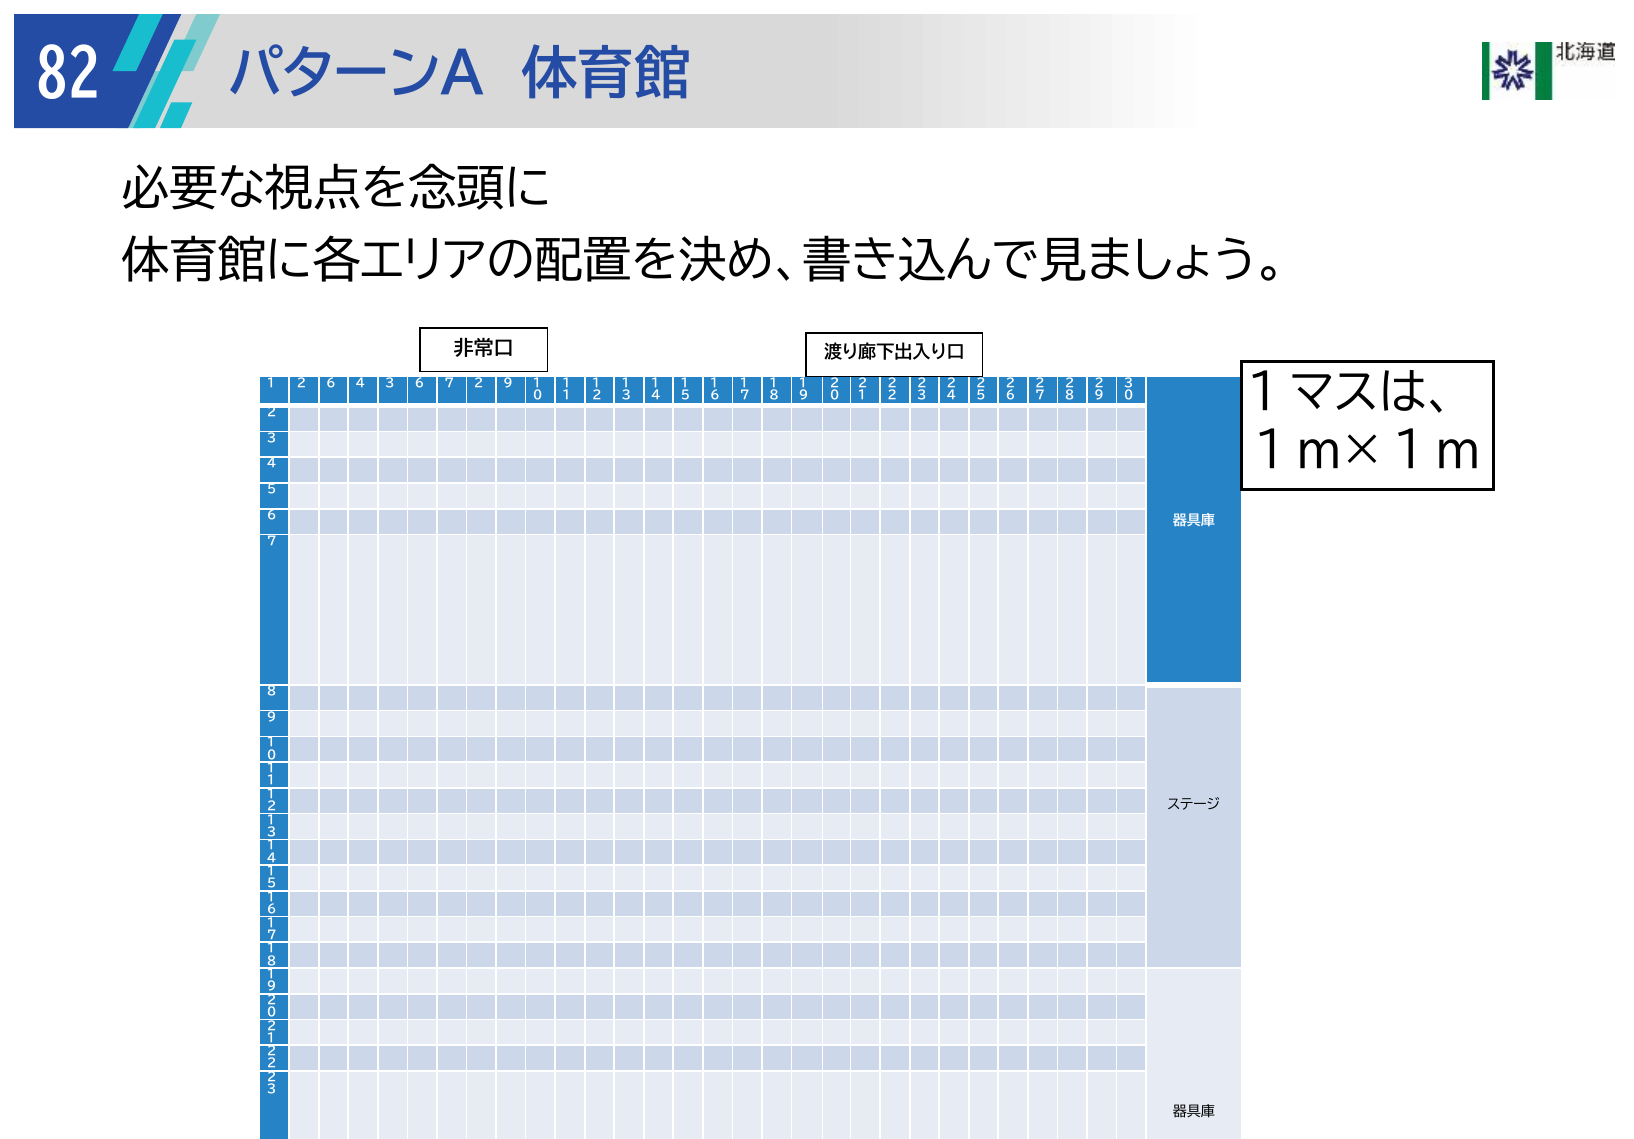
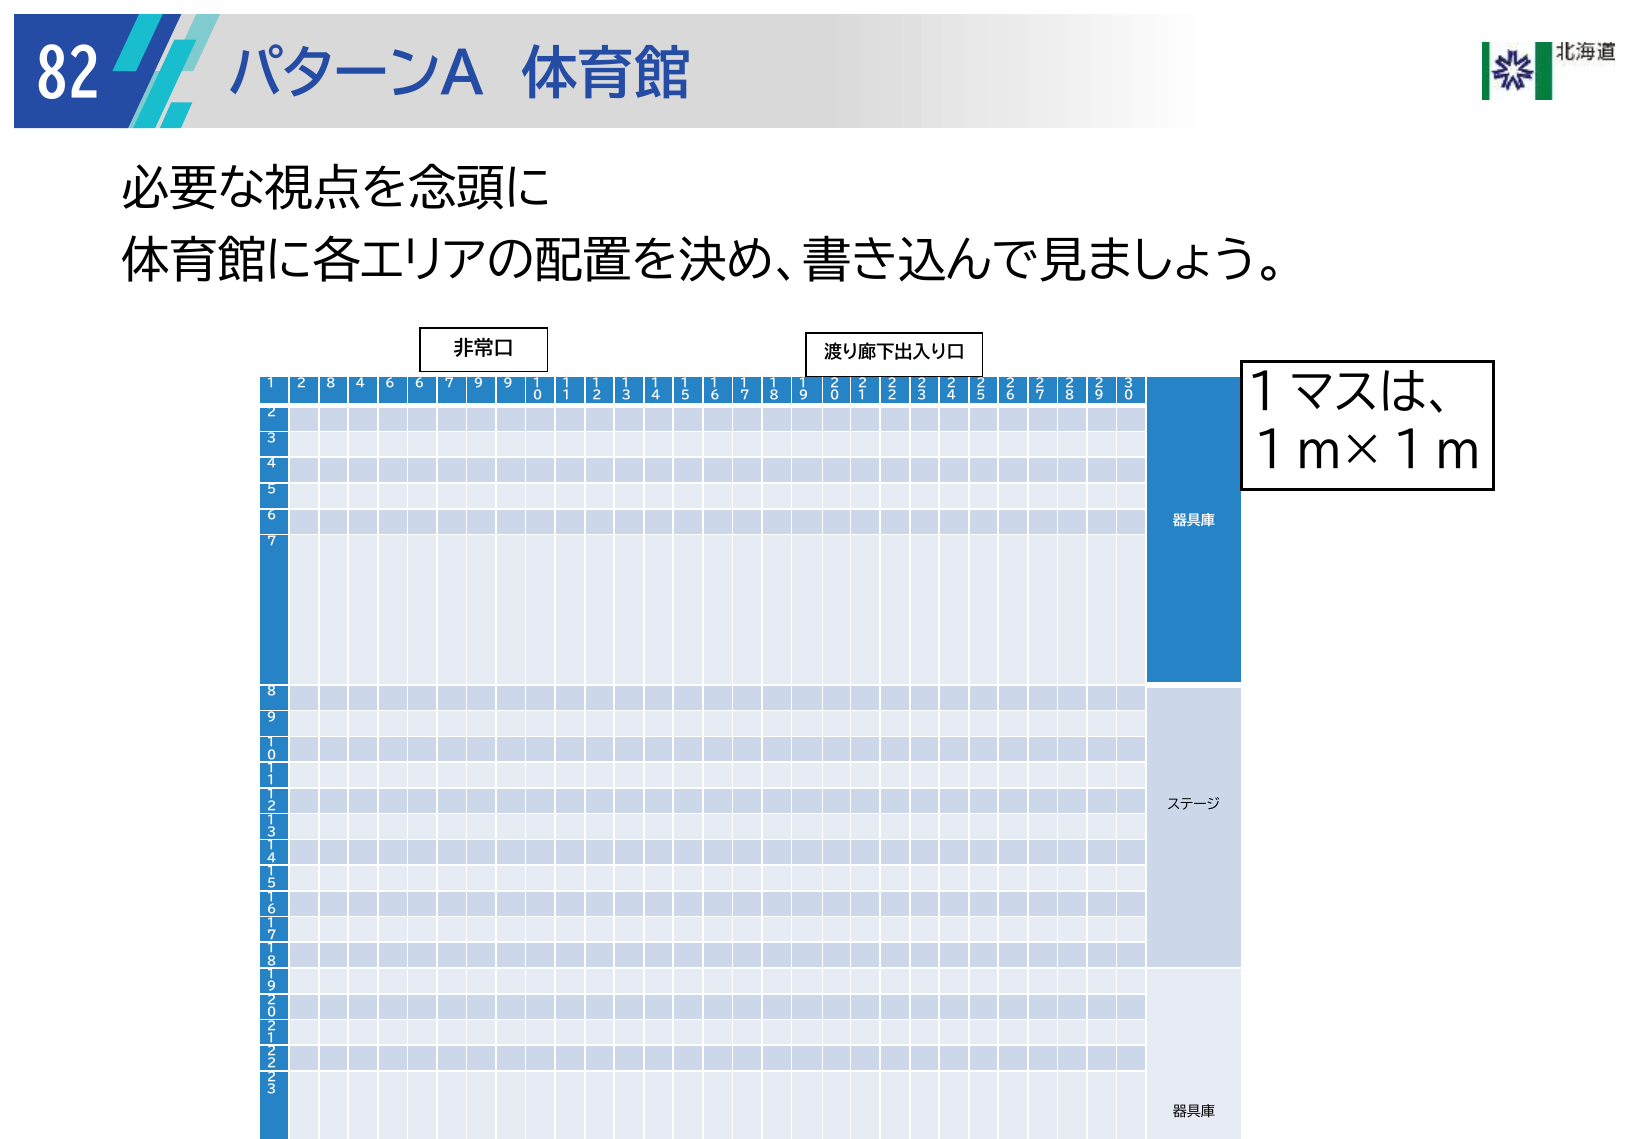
1 2 6: 6 -> 8
4 3: 3 -> 6
6 7 2: 2 -> 9
